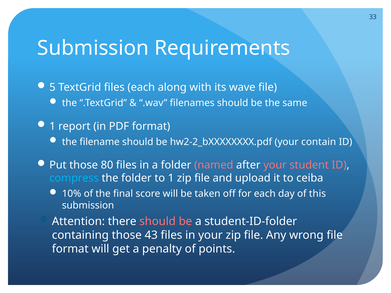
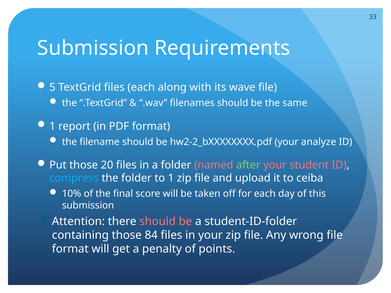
contain: contain -> analyze
80: 80 -> 20
after colour: white -> light green
43: 43 -> 84
